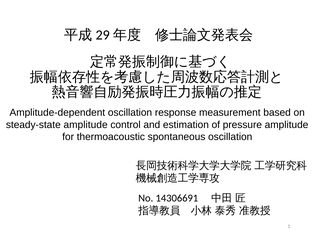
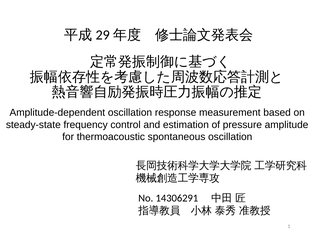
steady-state amplitude: amplitude -> frequency
14306691: 14306691 -> 14306291
